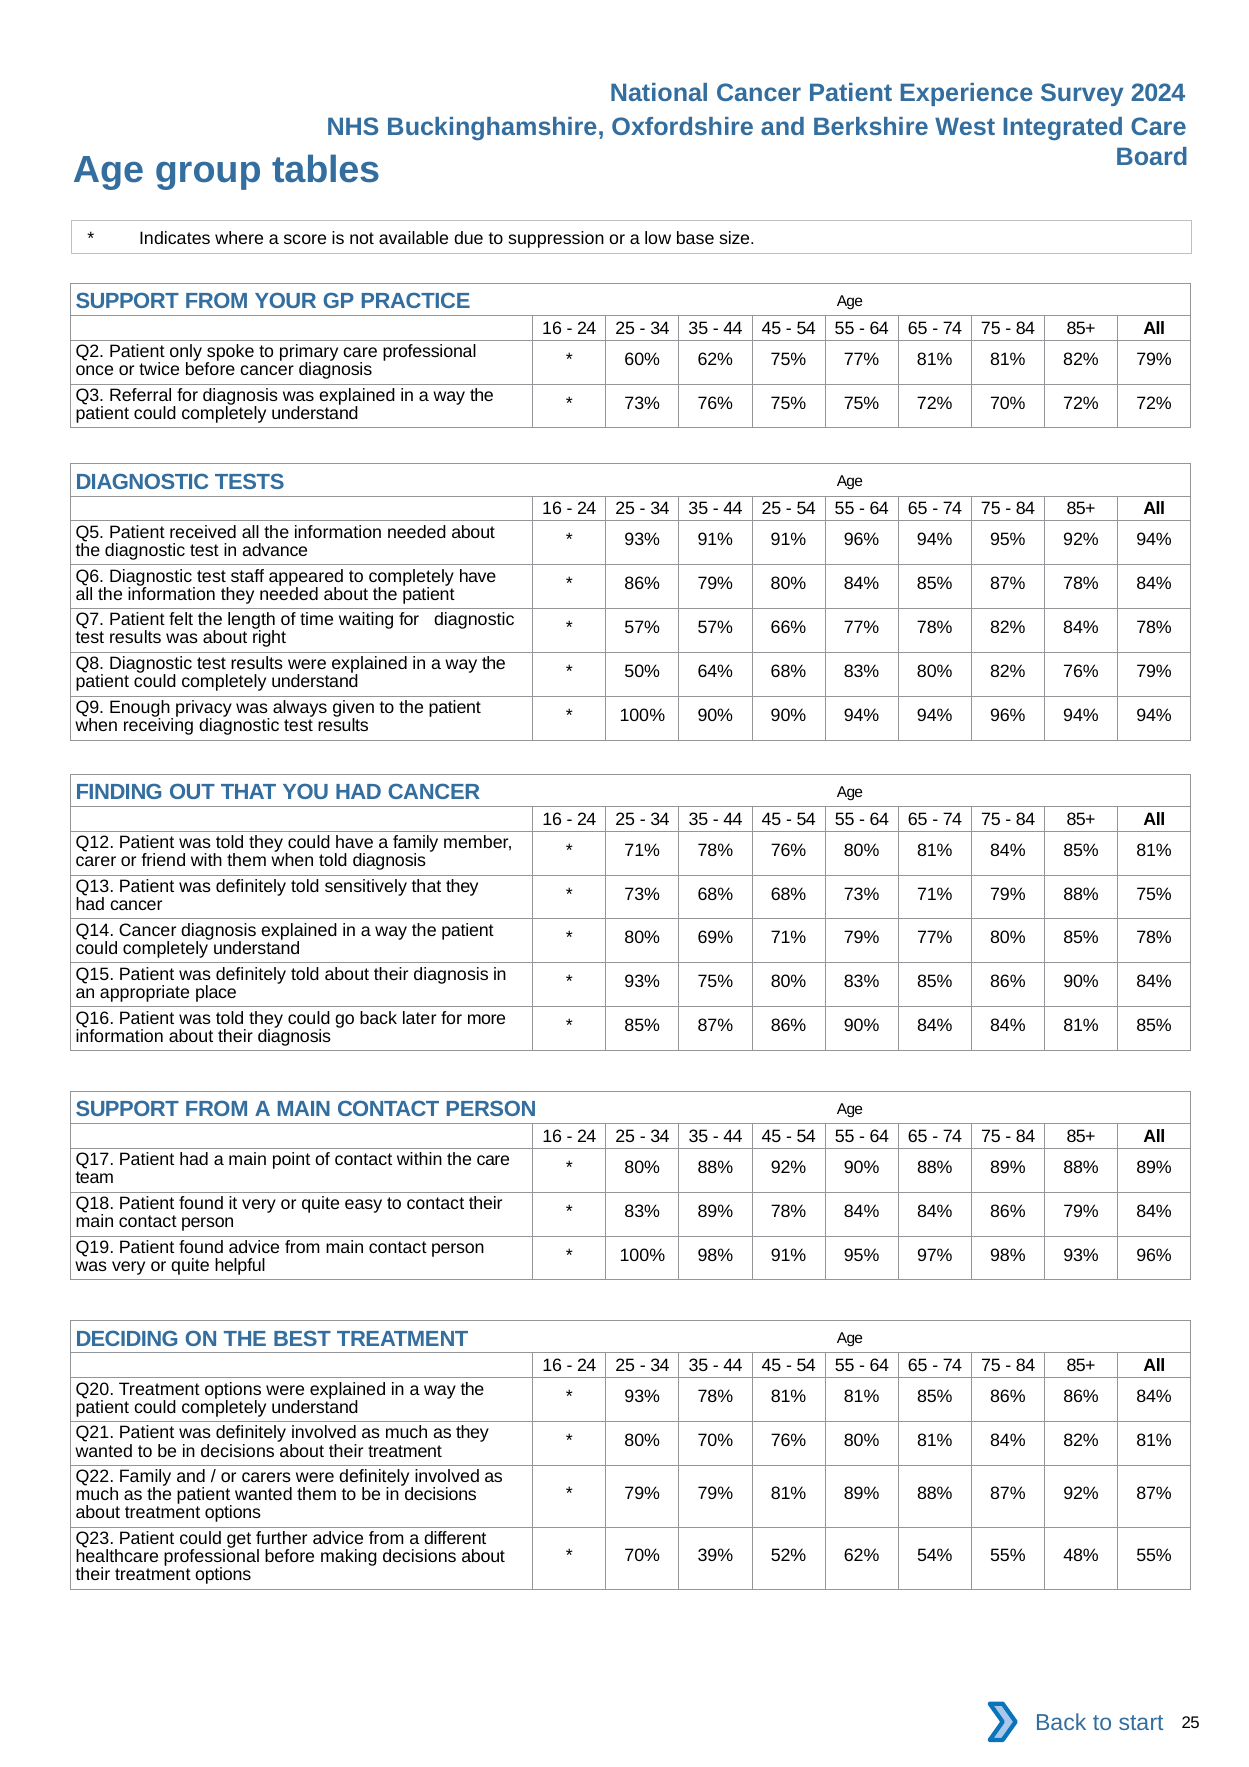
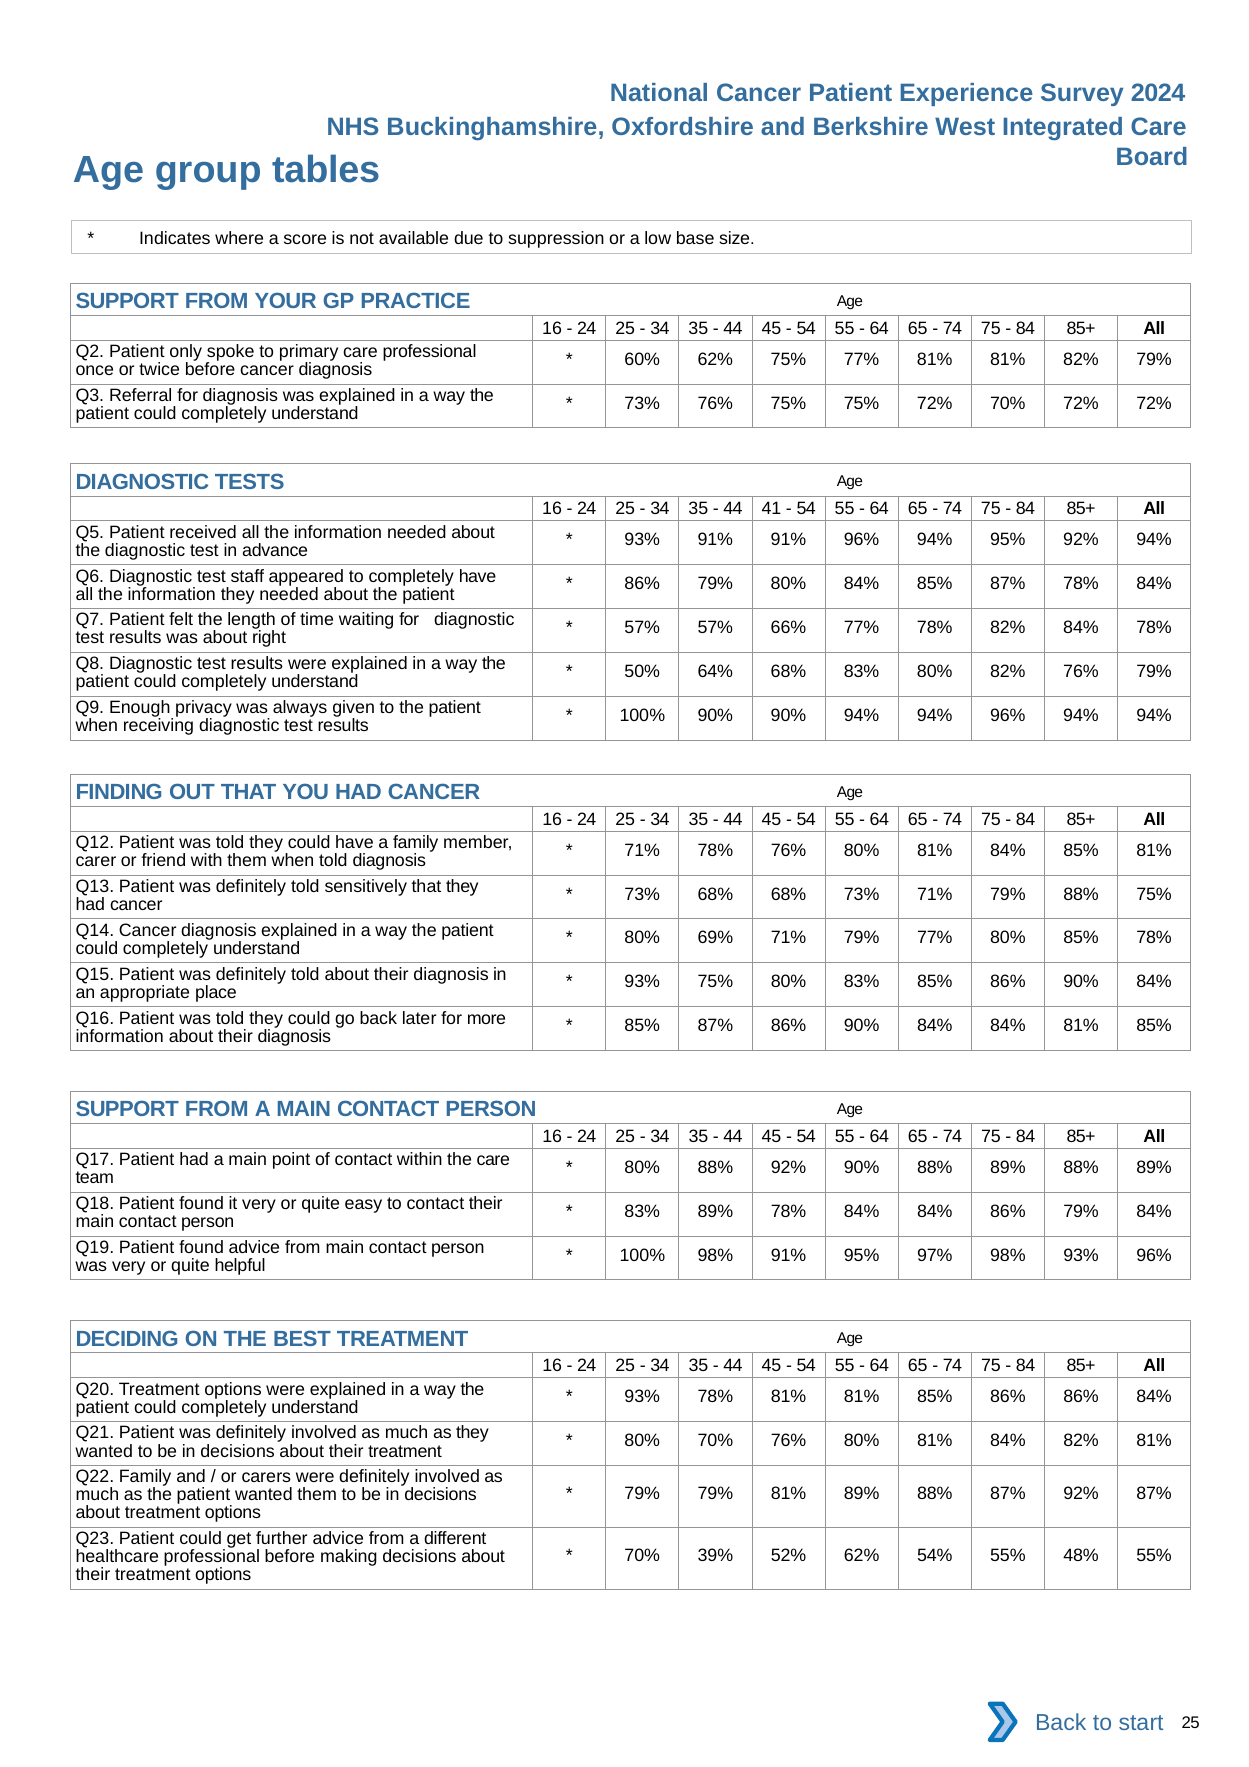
44 25: 25 -> 41
